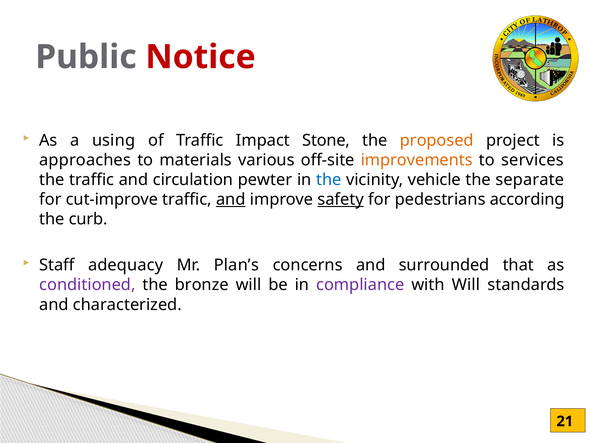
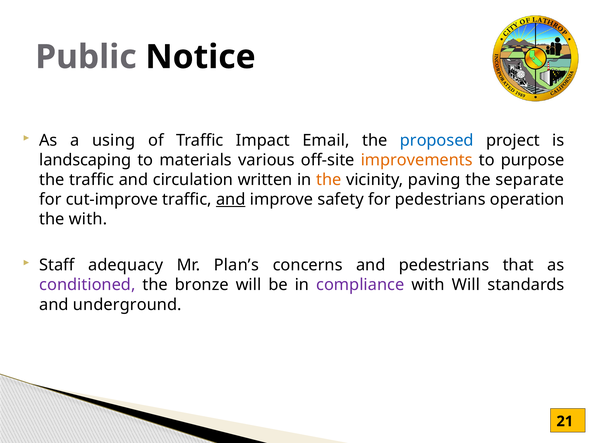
Notice colour: red -> black
Stone: Stone -> Email
proposed colour: orange -> blue
approaches: approaches -> landscaping
services: services -> purpose
pewter: pewter -> written
the at (329, 180) colour: blue -> orange
vehicle: vehicle -> paving
safety underline: present -> none
according: according -> operation
the curb: curb -> with
and surrounded: surrounded -> pedestrians
characterized: characterized -> underground
